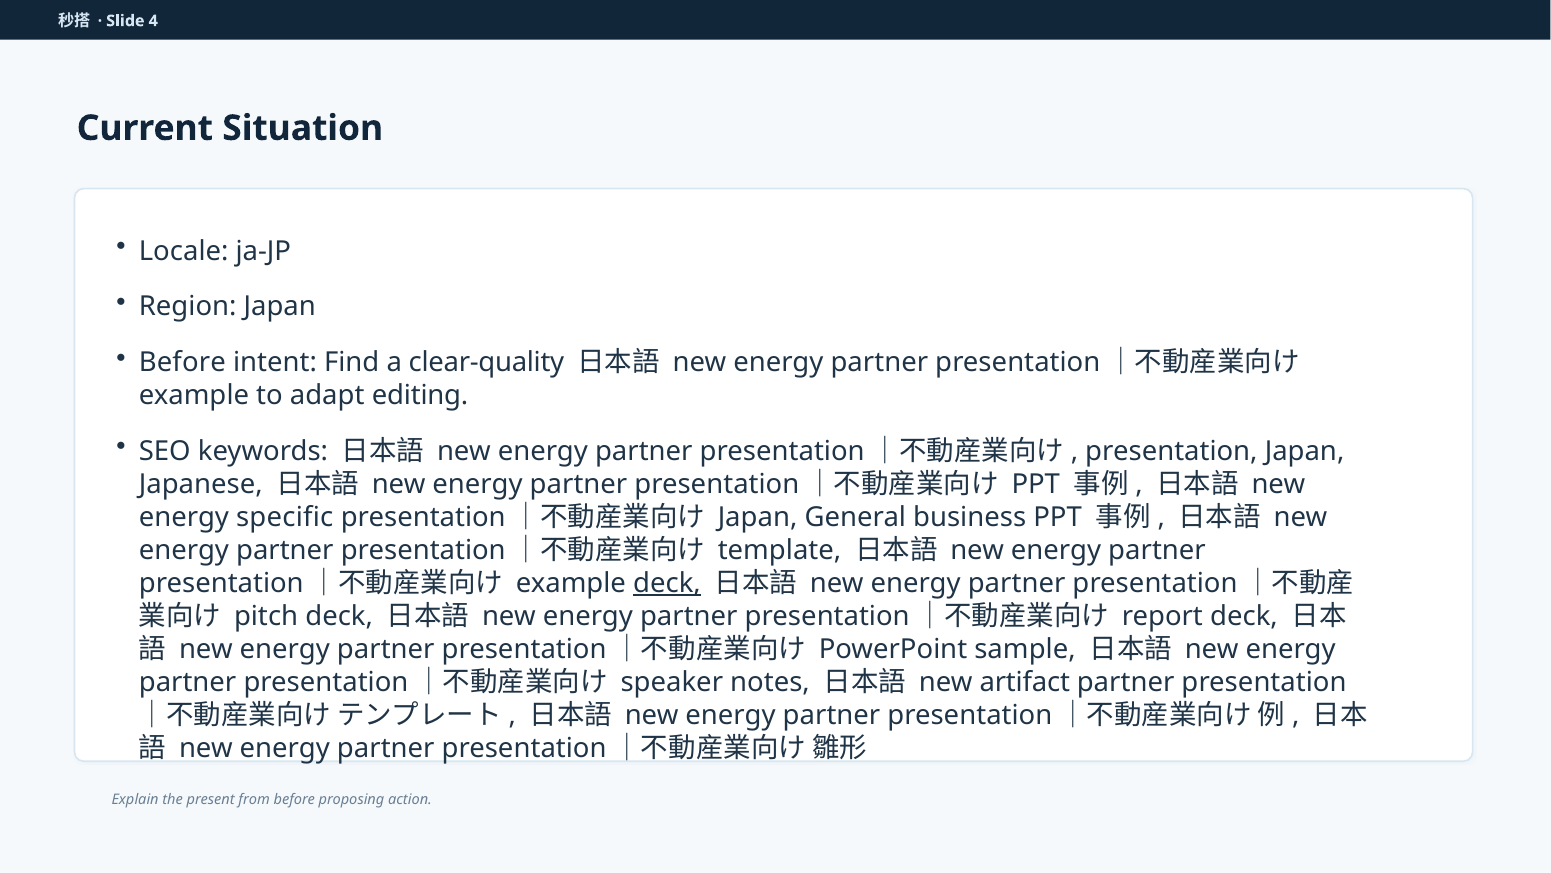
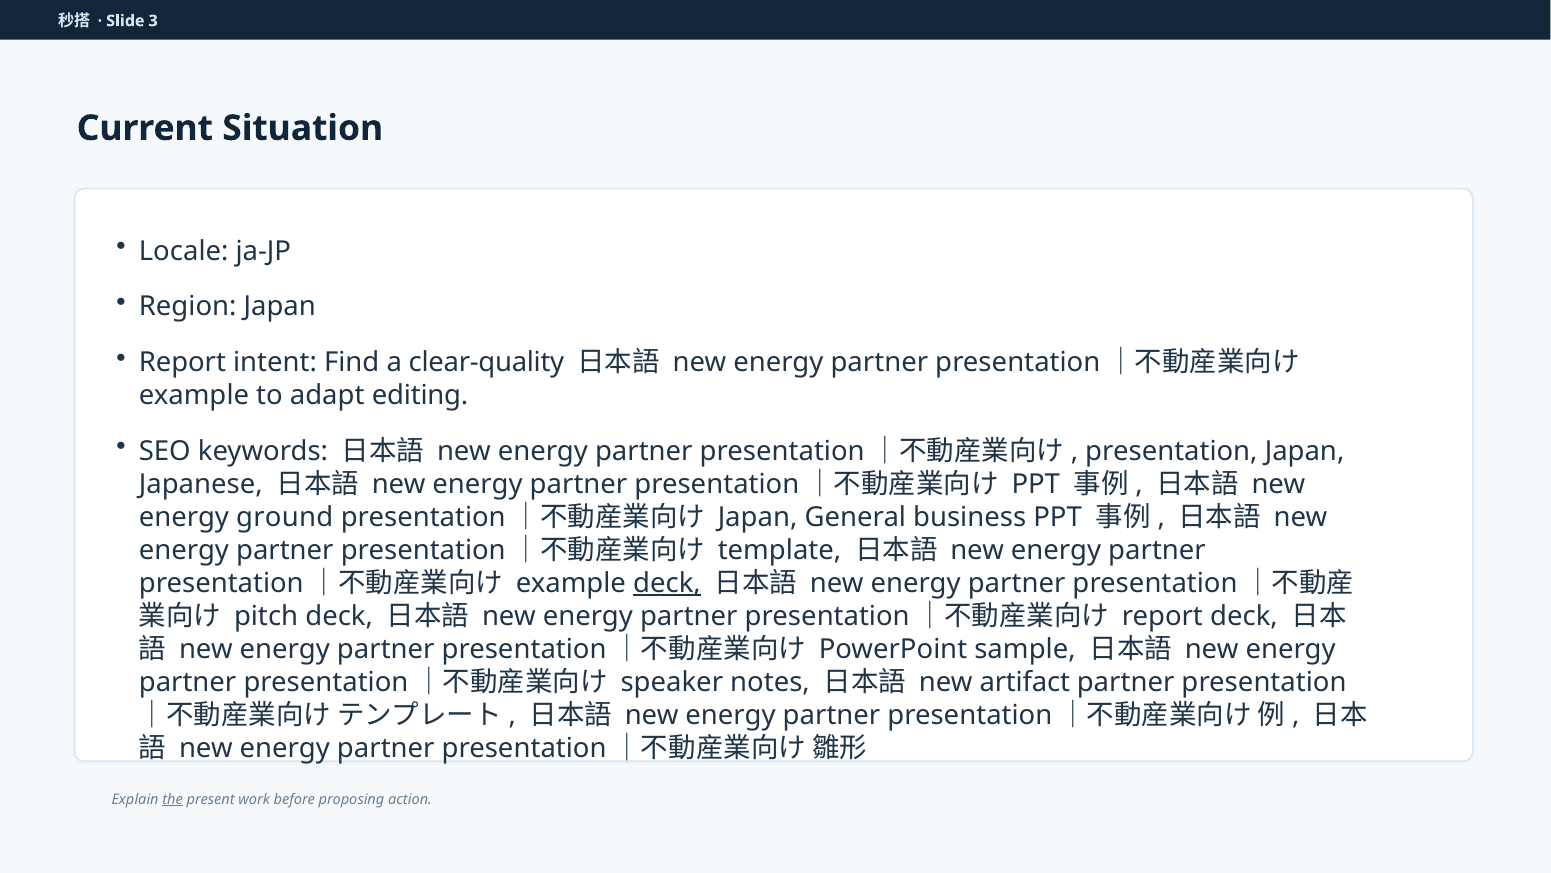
4: 4 -> 3
Before at (182, 362): Before -> Report
specific: specific -> ground
the underline: none -> present
from: from -> work
